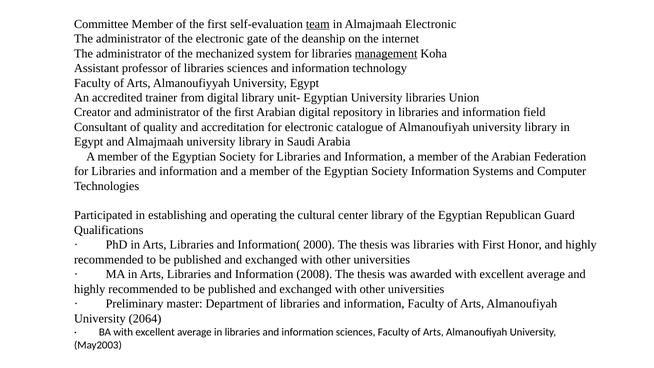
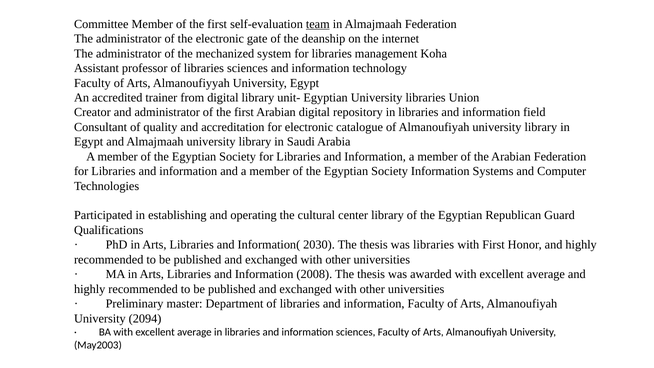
Almajmaah Electronic: Electronic -> Federation
management underline: present -> none
2000: 2000 -> 2030
2064: 2064 -> 2094
